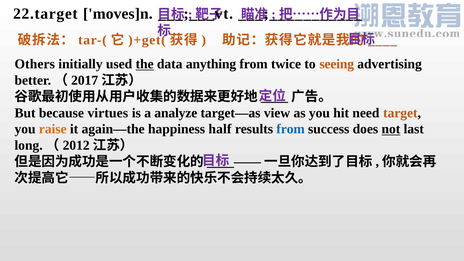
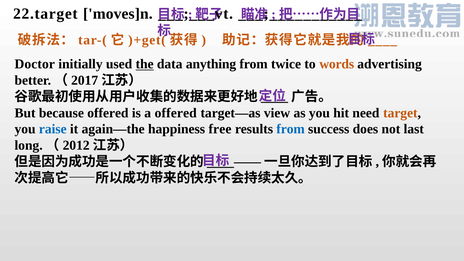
Others: Others -> Doctor
seeing: seeing -> words
because virtues: virtues -> offered
a analyze: analyze -> offered
raise colour: orange -> blue
half: half -> free
not underline: present -> none
